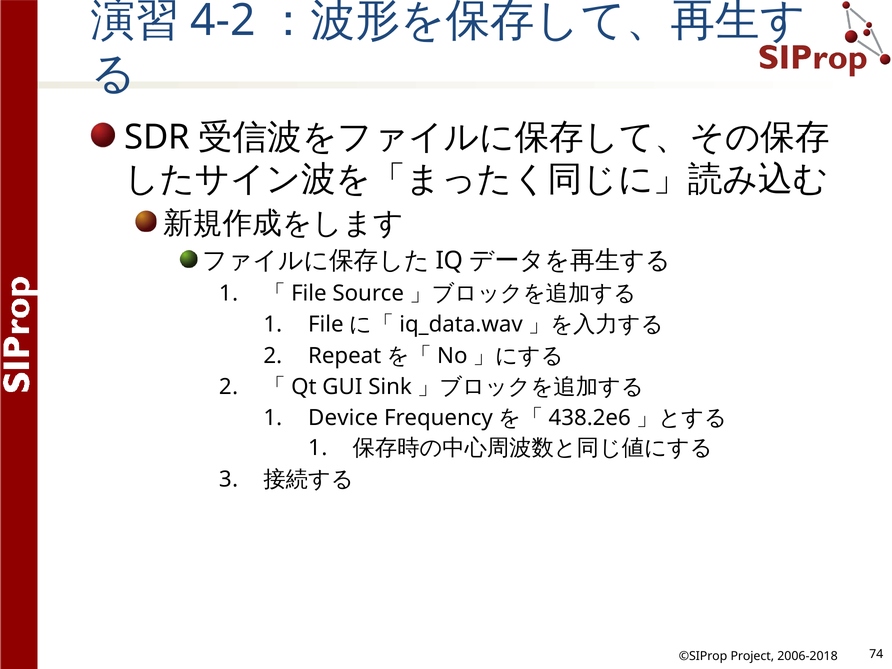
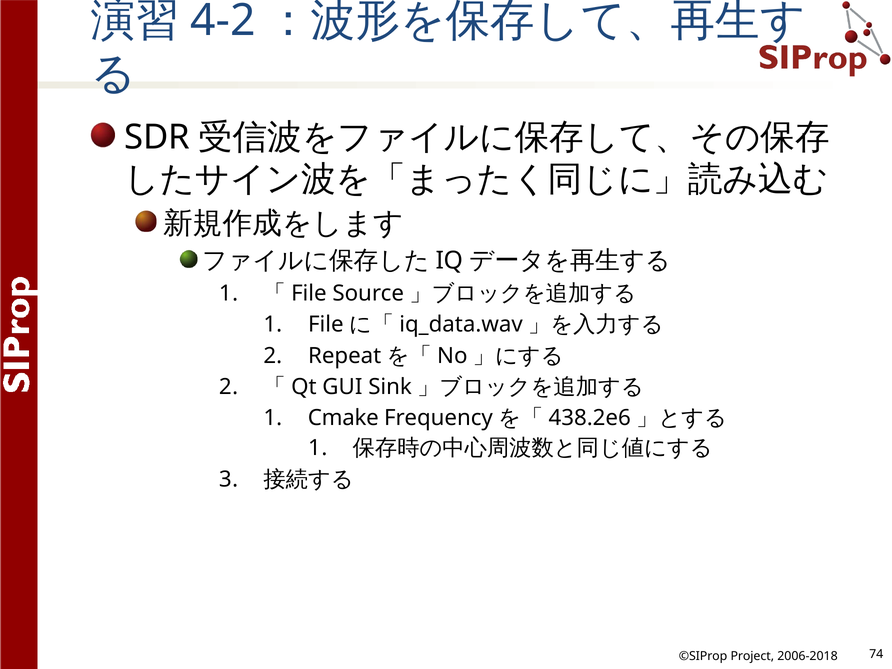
Device: Device -> Cmake
